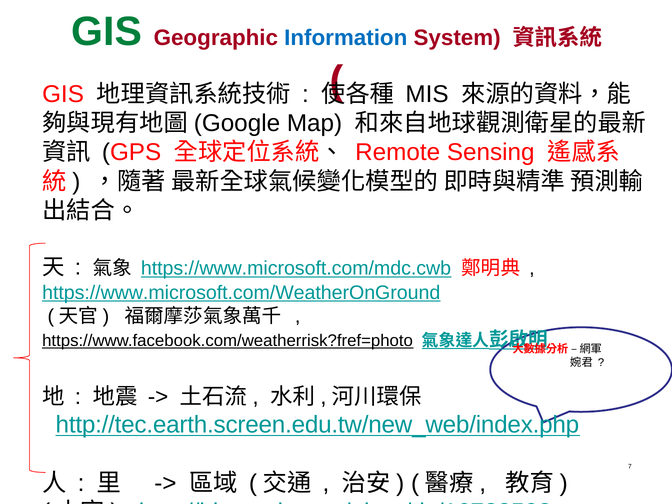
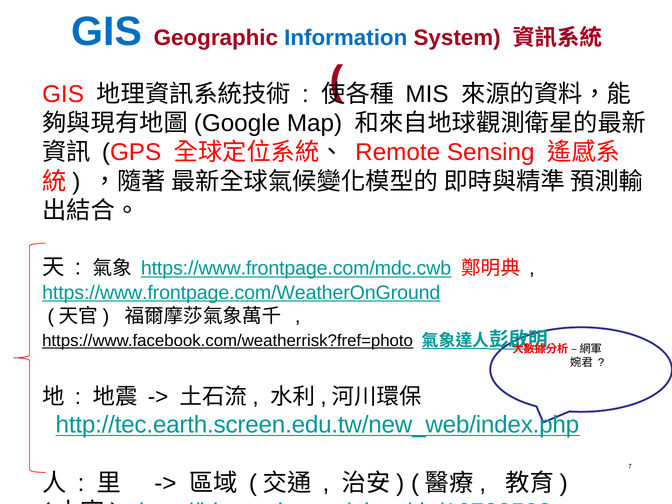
GIS at (107, 31) colour: green -> blue
https://www.microsoft.com/mdc.cwb: https://www.microsoft.com/mdc.cwb -> https://www.frontpage.com/mdc.cwb
https://www.microsoft.com/WeatherOnGround: https://www.microsoft.com/WeatherOnGround -> https://www.frontpage.com/WeatherOnGround
